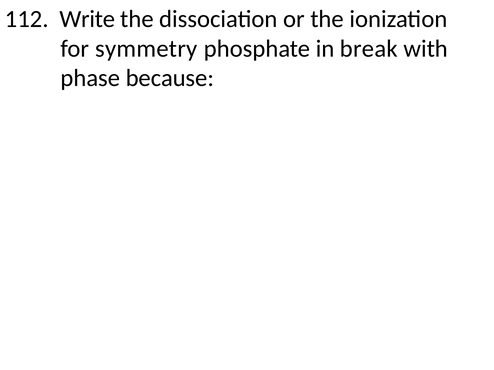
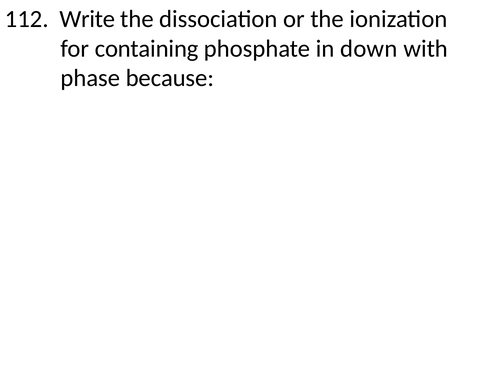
symmetry: symmetry -> containing
break: break -> down
